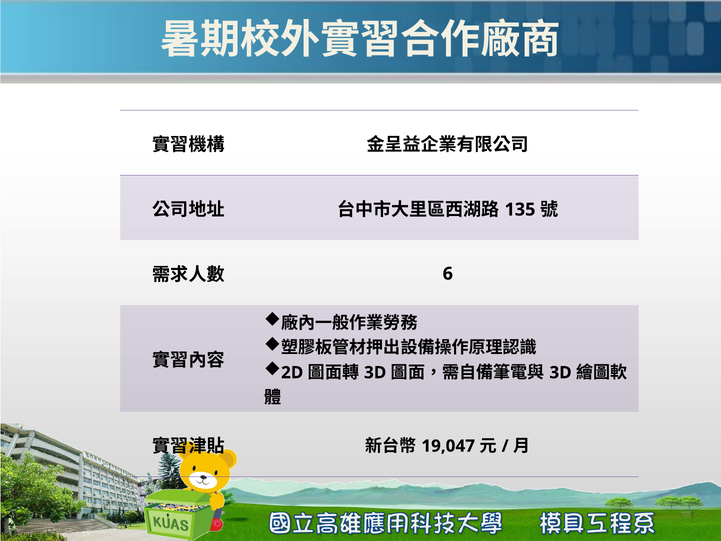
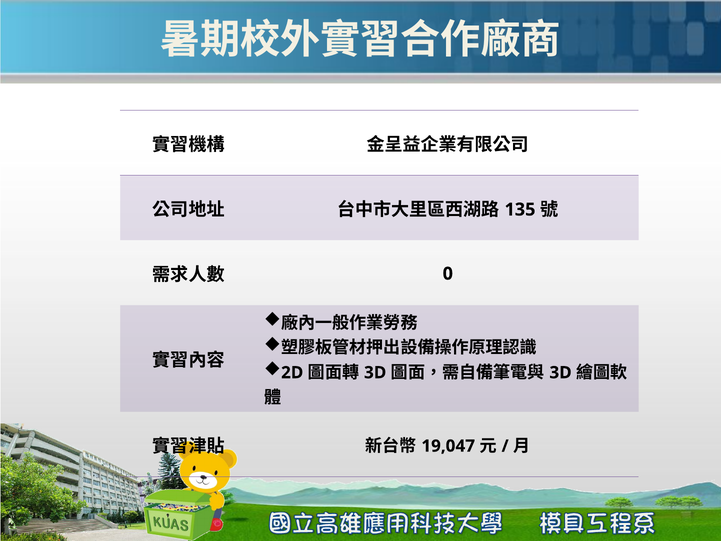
6: 6 -> 0
